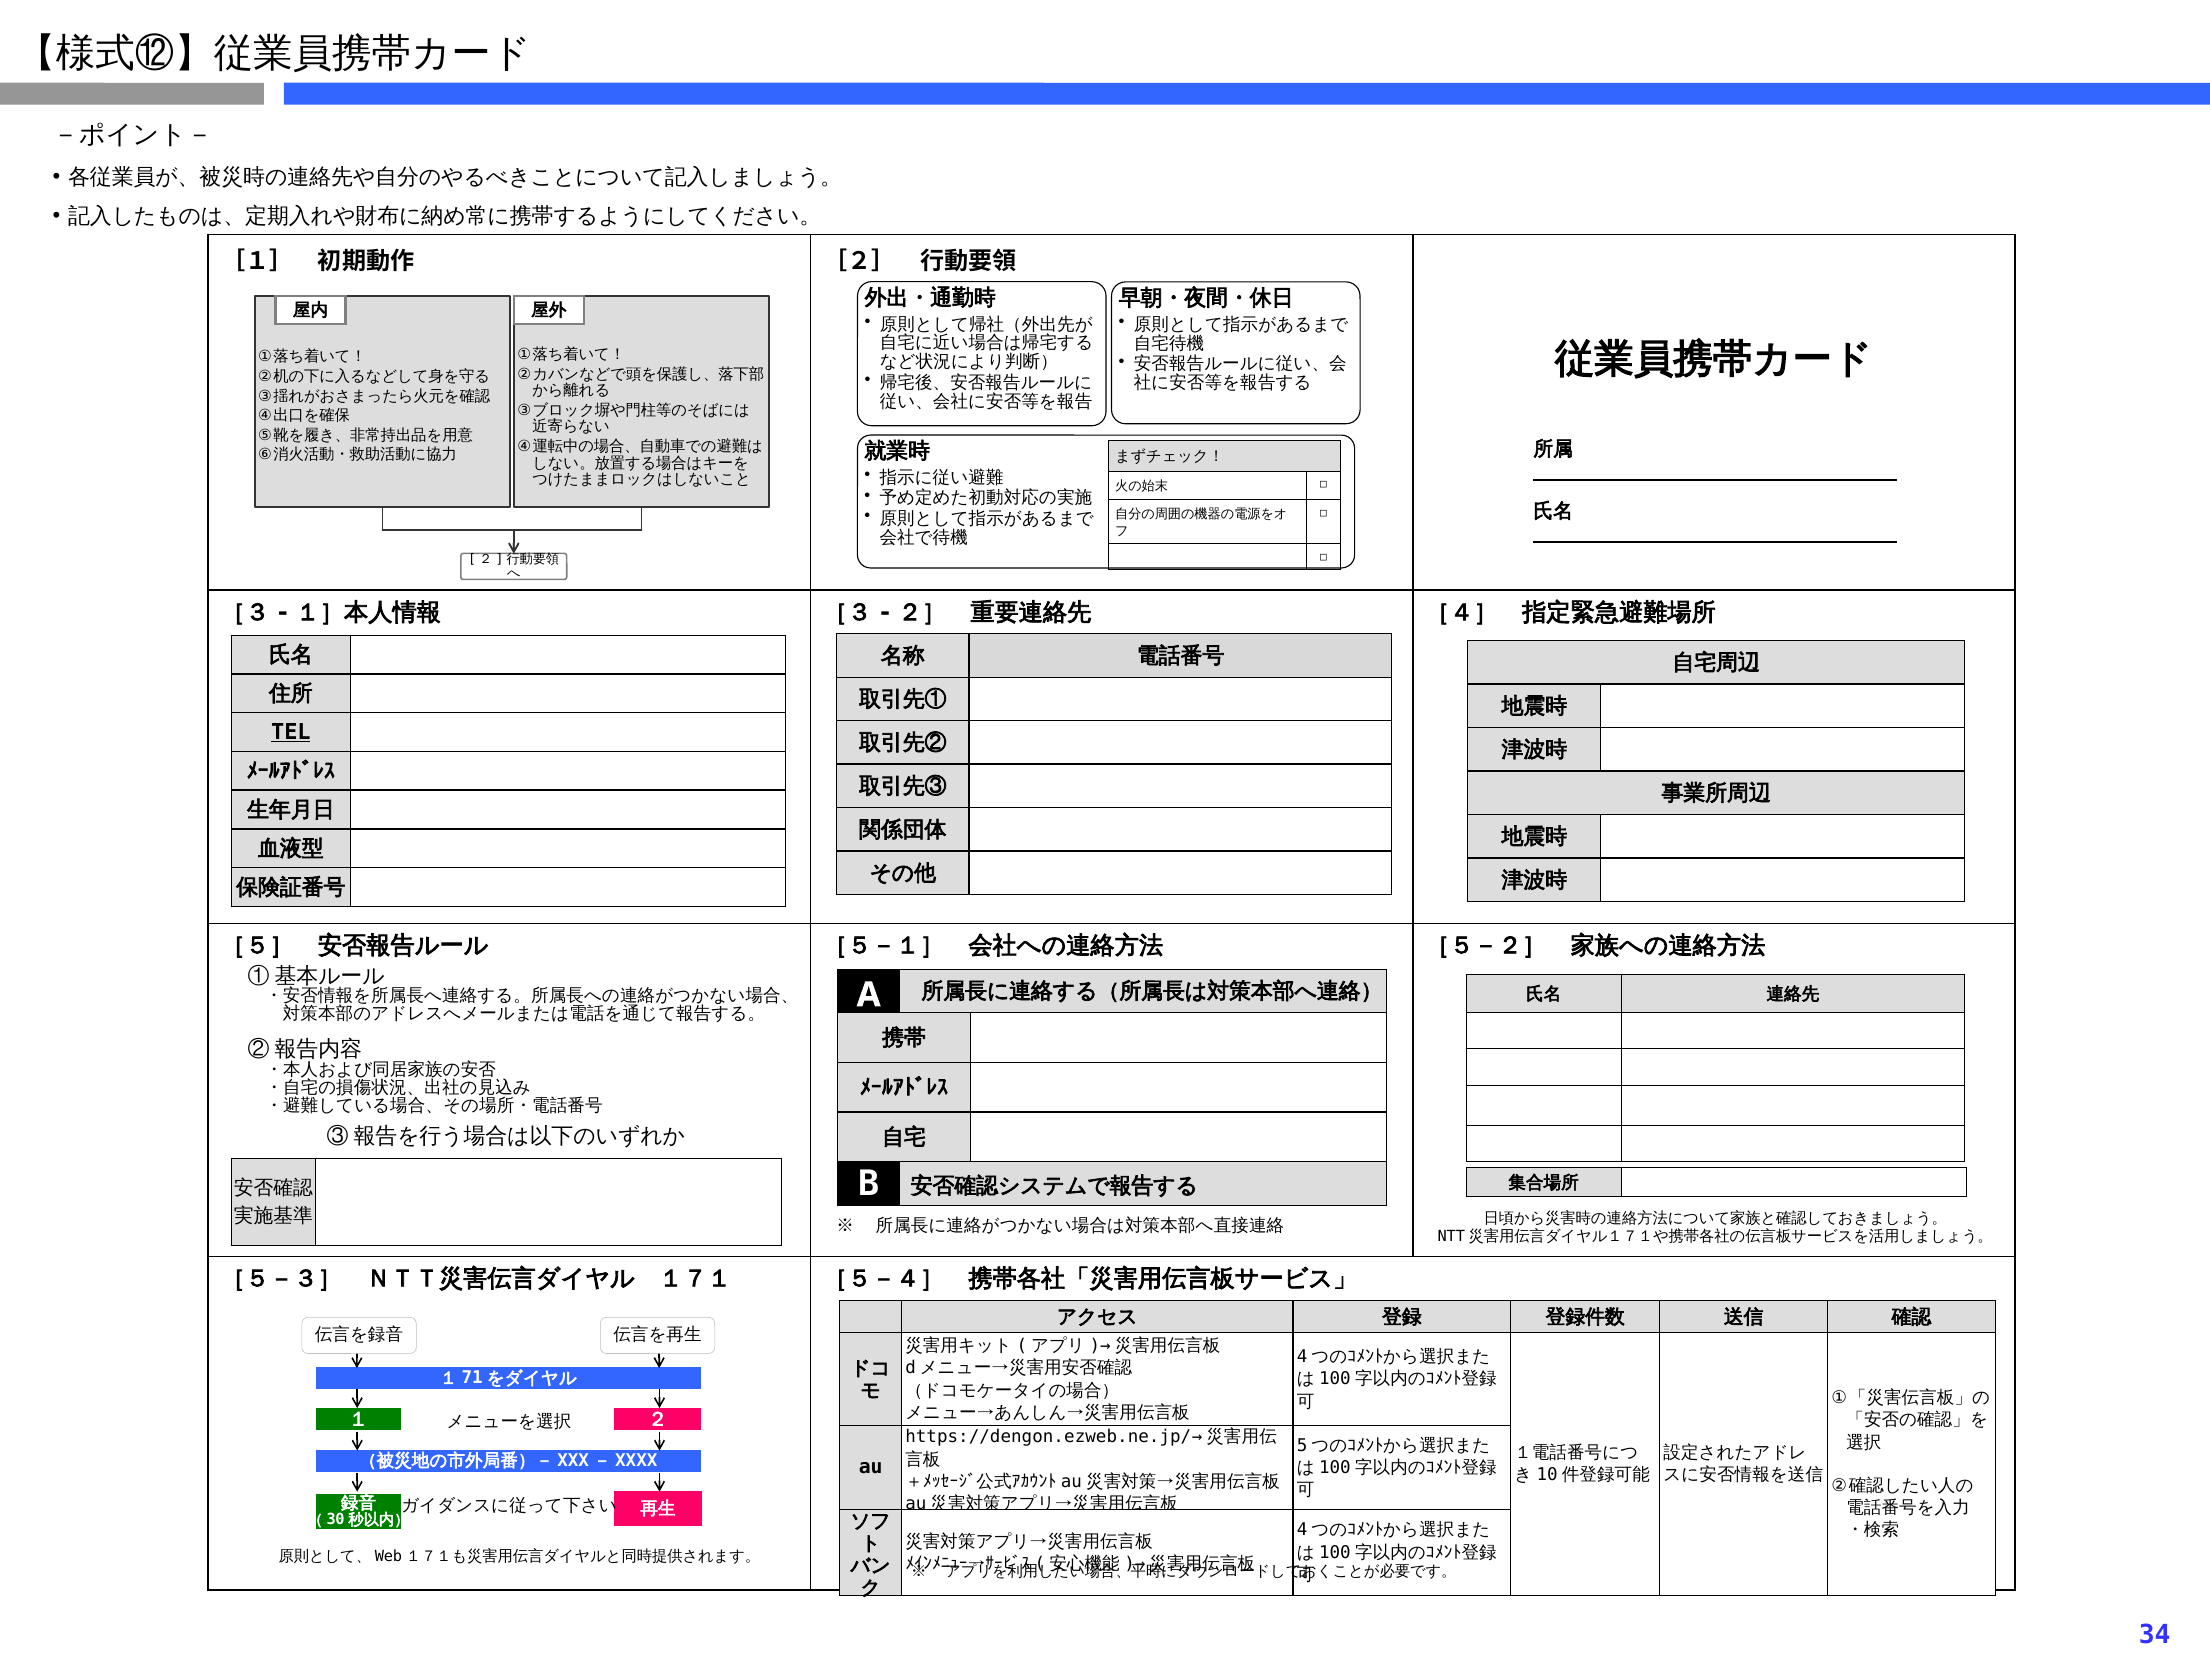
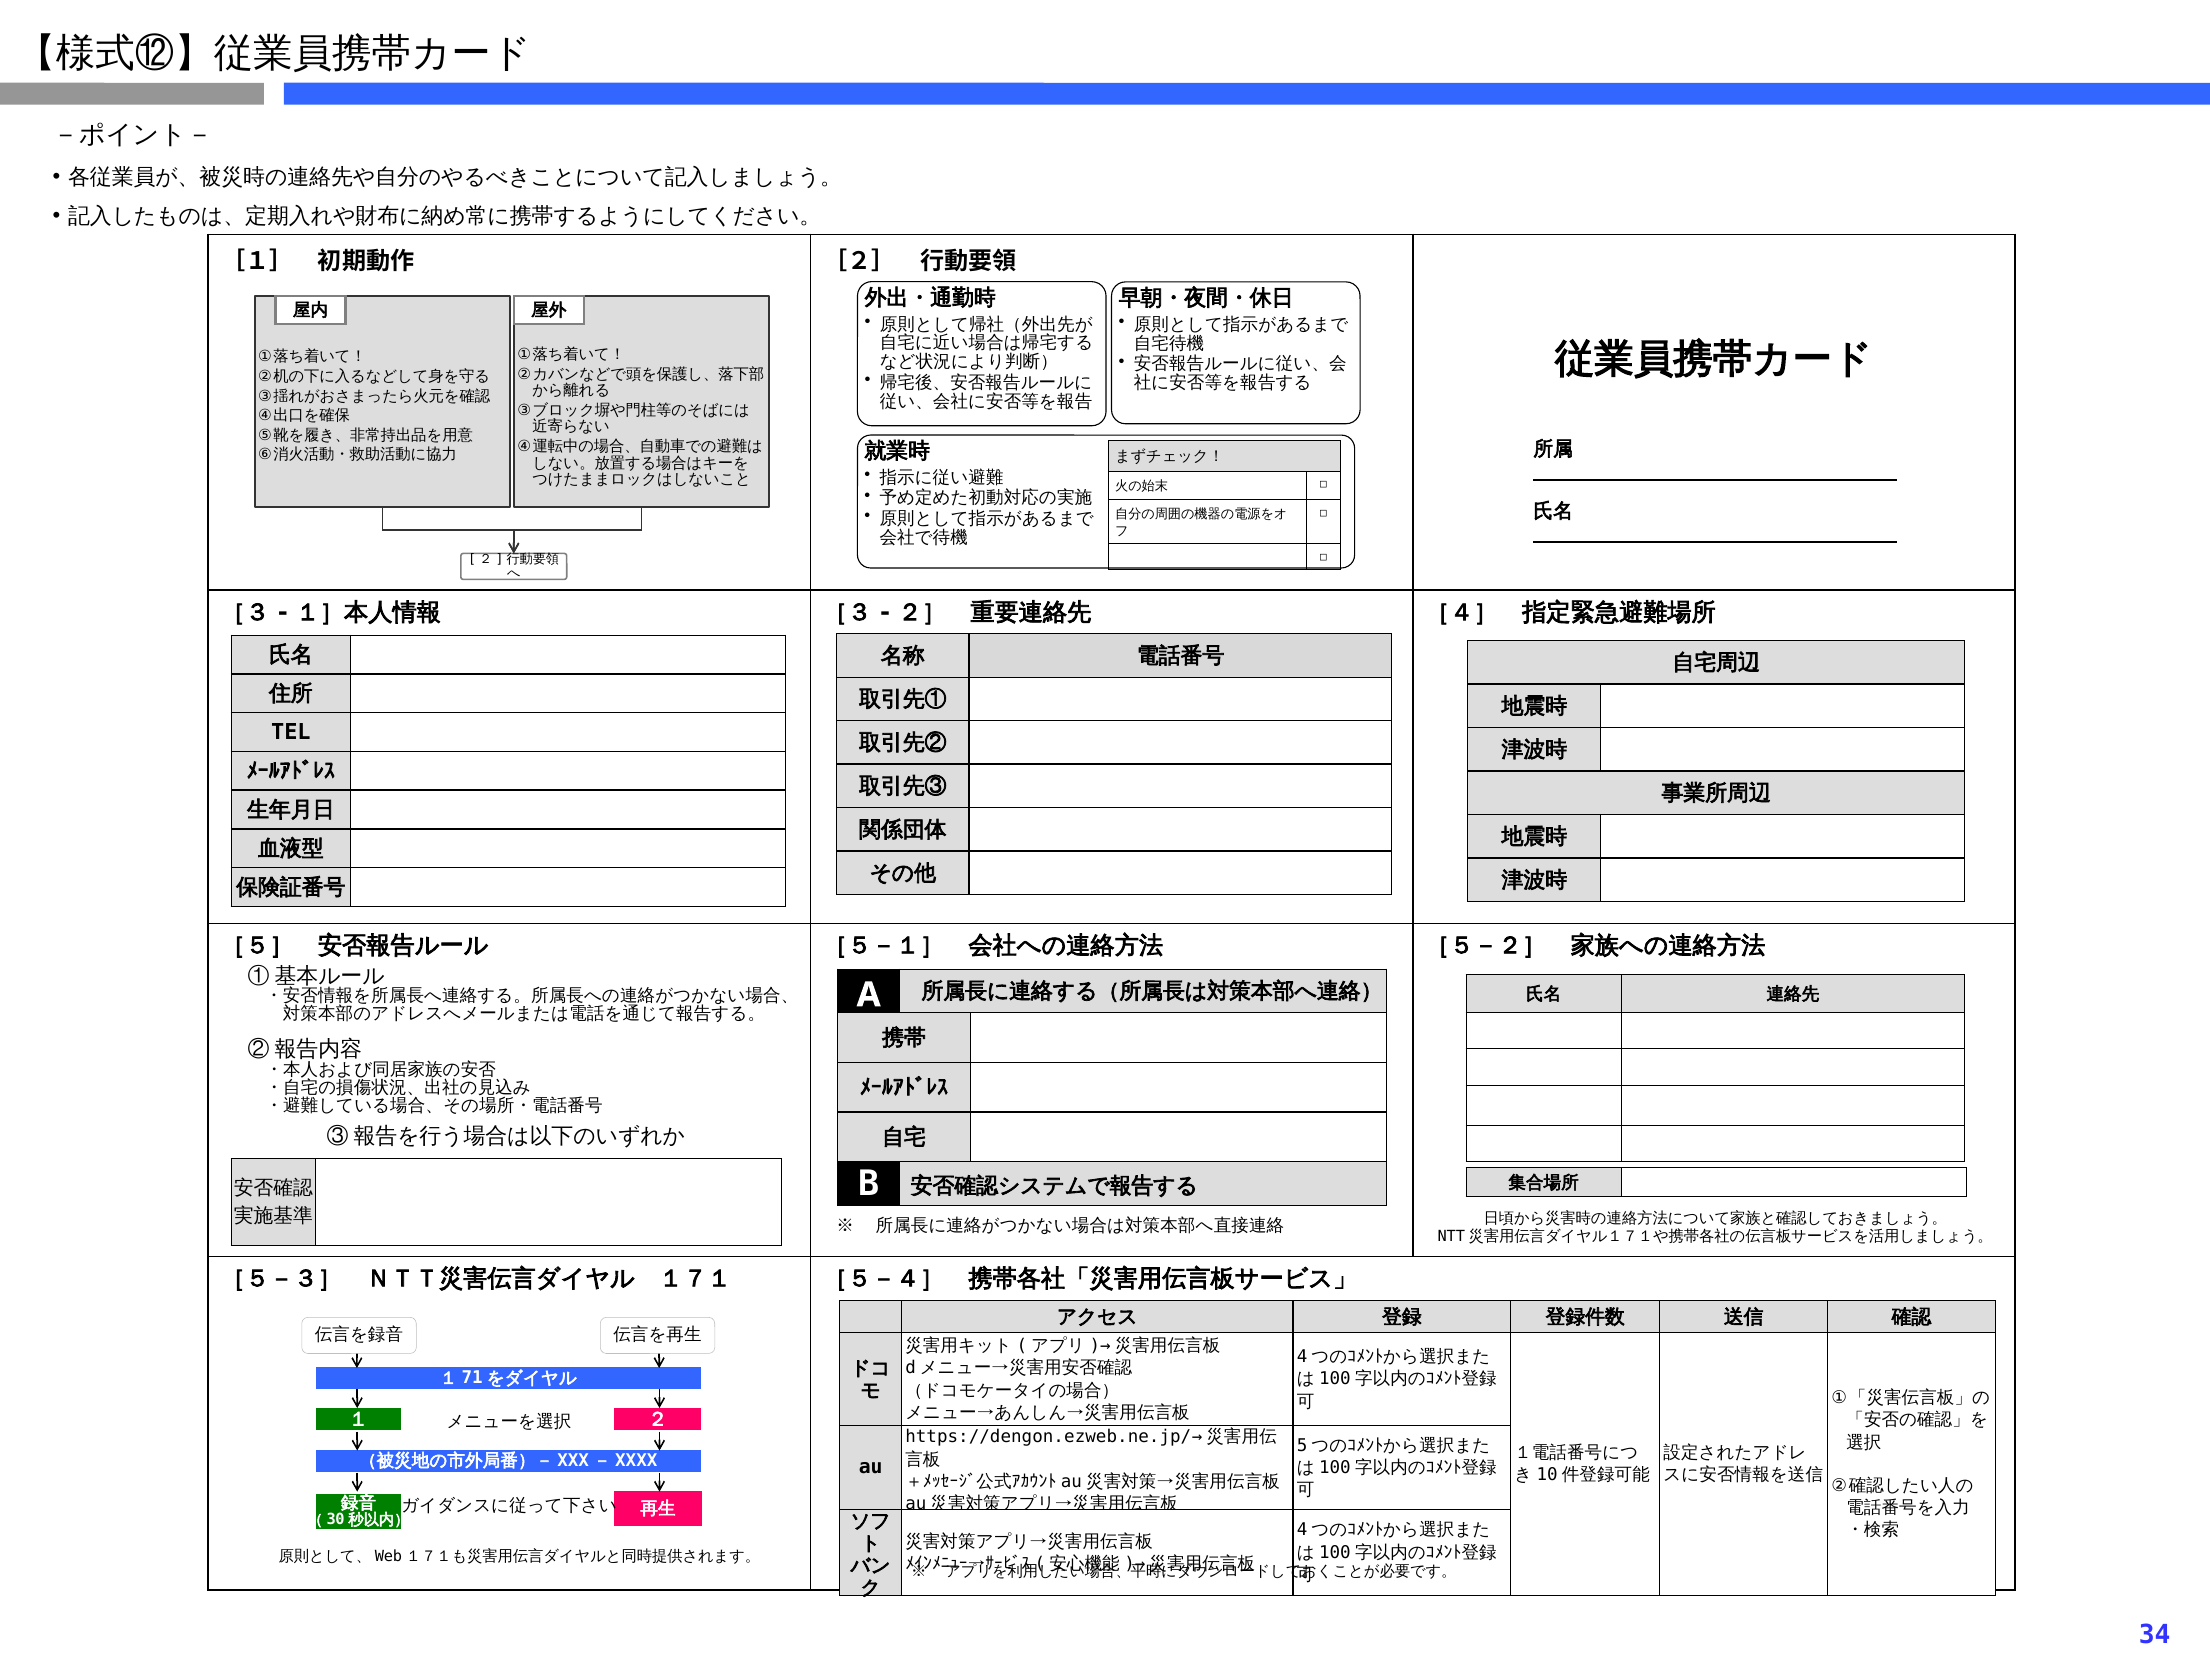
TEL underline: present -> none
